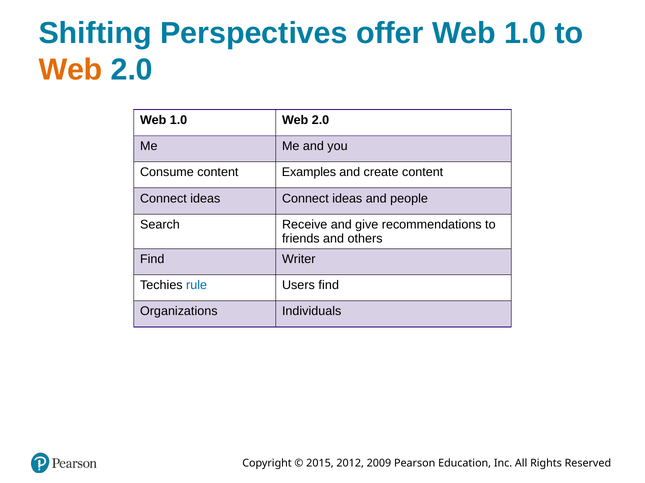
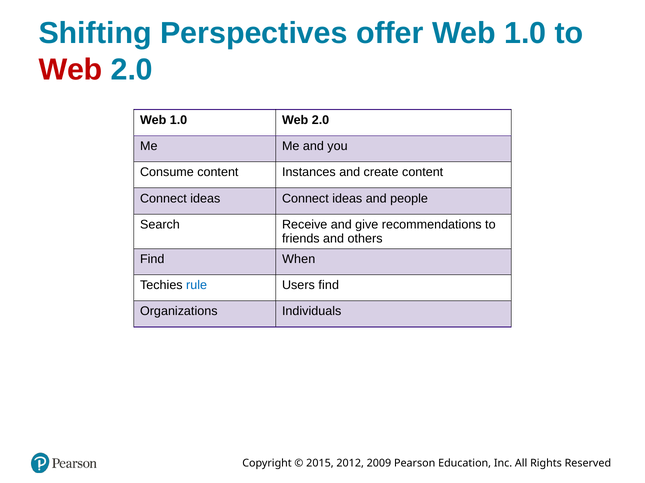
Web at (71, 70) colour: orange -> red
Examples: Examples -> Instances
Writer: Writer -> When
